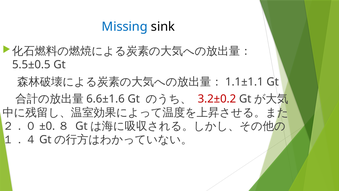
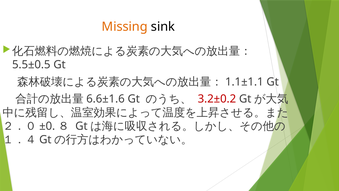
Missing colour: blue -> orange
